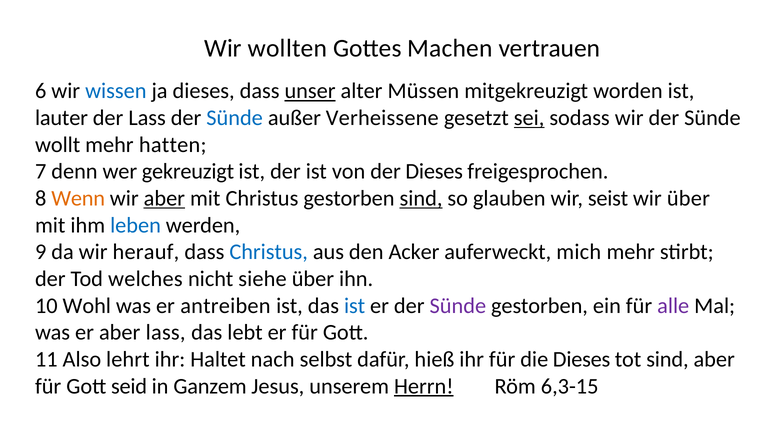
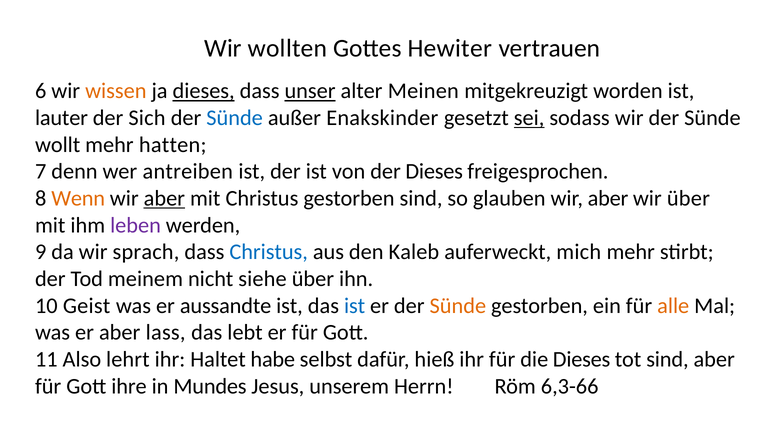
Machen: Machen -> Hewiter
wissen colour: blue -> orange
dieses at (204, 91) underline: none -> present
Müssen: Müssen -> Meinen
der Lass: Lass -> Sich
Verheissene: Verheissene -> Enakskinder
gekreuzigt: gekreuzigt -> antreiben
sind at (421, 198) underline: present -> none
glauben wir seist: seist -> aber
leben colour: blue -> purple
herauf: herauf -> sprach
Acker: Acker -> Kaleb
welches: welches -> meinem
Wohl: Wohl -> Geist
antreiben: antreiben -> aussandte
Sünde at (458, 306) colour: purple -> orange
alle colour: purple -> orange
nach: nach -> habe
seid: seid -> ihre
Ganzem: Ganzem -> Mundes
Herrn underline: present -> none
6,3-15: 6,3-15 -> 6,3-66
